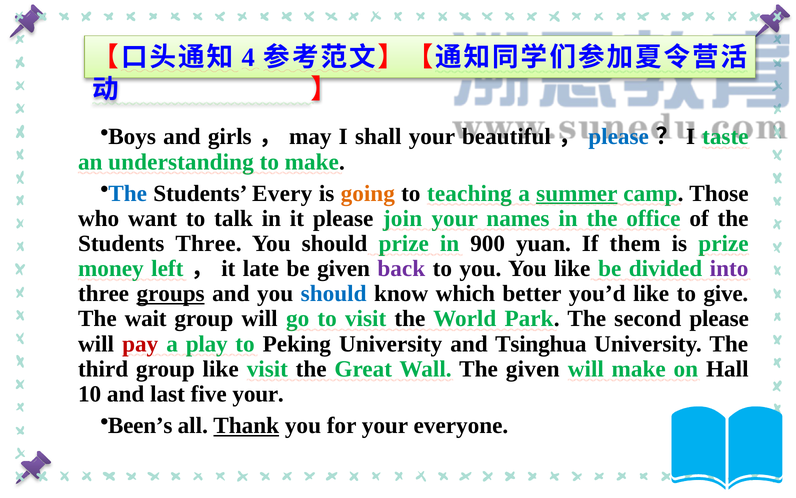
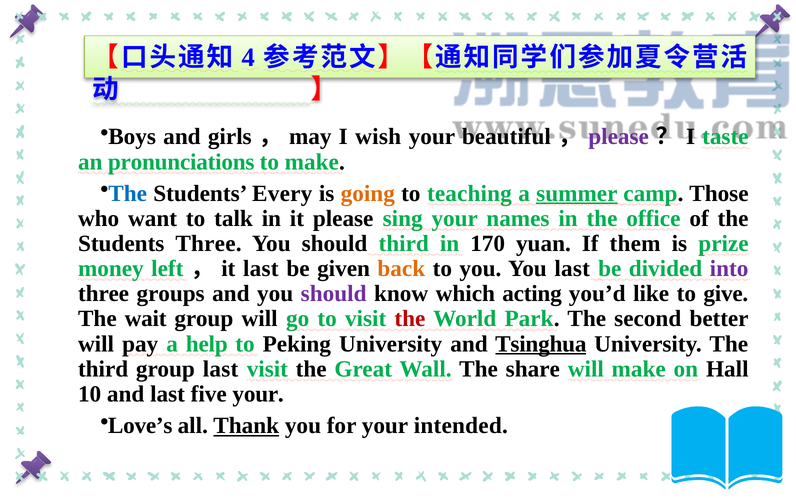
shall: shall -> wish
please at (619, 137) colour: blue -> purple
understanding: understanding -> pronunciations
join: join -> sing
should prize: prize -> third
900: 900 -> 170
it late: late -> last
back colour: purple -> orange
You like: like -> last
groups underline: present -> none
should at (334, 293) colour: blue -> purple
better: better -> acting
the at (410, 319) colour: black -> red
second please: please -> better
pay colour: red -> black
play: play -> help
Tsinghua underline: none -> present
group like: like -> last
The given: given -> share
Been’s: Been’s -> Love’s
everyone: everyone -> intended
